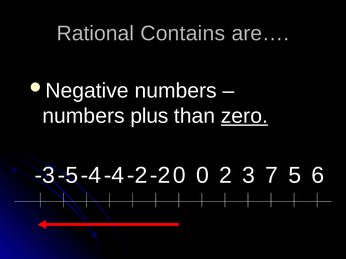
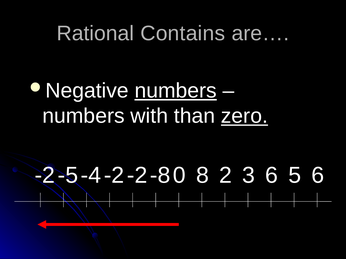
numbers at (176, 91) underline: none -> present
plus: plus -> with
-3 at (45, 176): -3 -> -2
-4 at (114, 176): -4 -> -2
-2 at (160, 176): -2 -> -8
0 0: 0 -> 8
3 7: 7 -> 6
